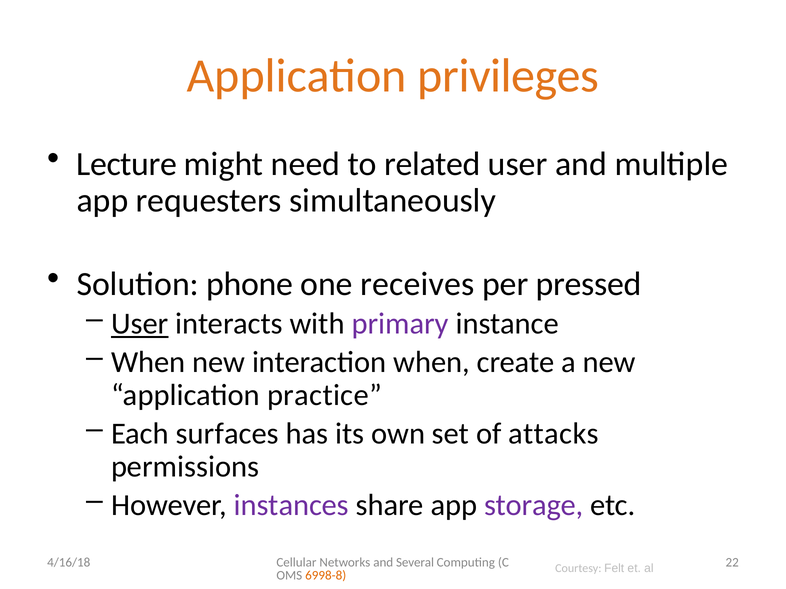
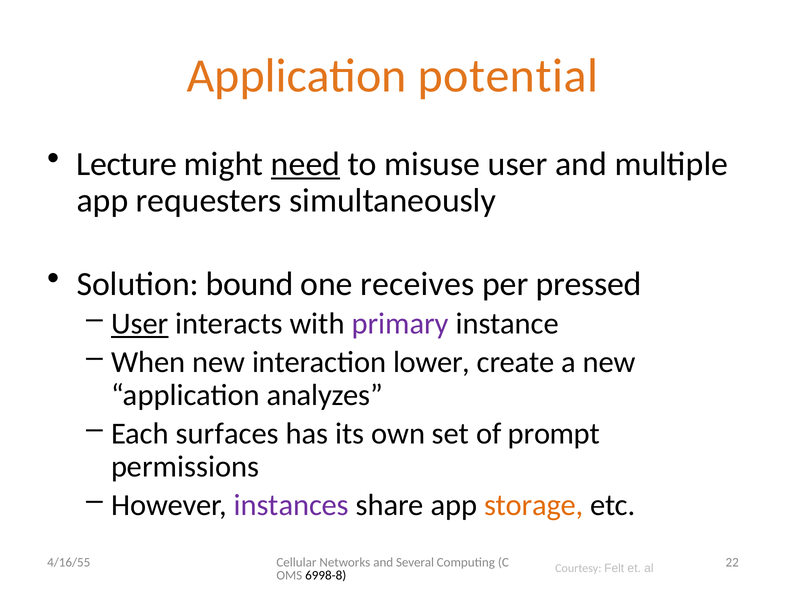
privileges: privileges -> potential
need underline: none -> present
related: related -> misuse
phone: phone -> bound
interaction when: when -> lower
practice: practice -> analyzes
attacks: attacks -> prompt
storage colour: purple -> orange
4/16/18: 4/16/18 -> 4/16/55
6998-8 colour: orange -> black
